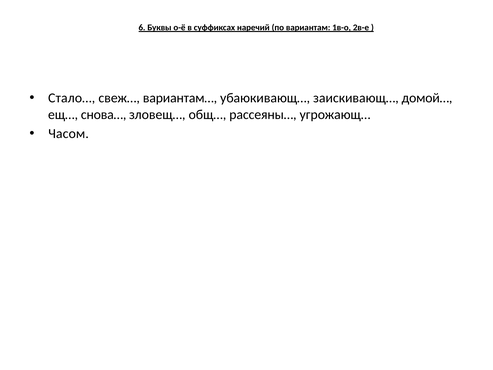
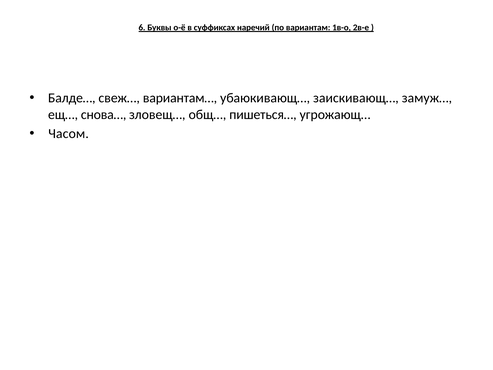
Стало…: Стало… -> Балде…
домой…: домой… -> замуж…
рассеяны…: рассеяны… -> пишеться…
